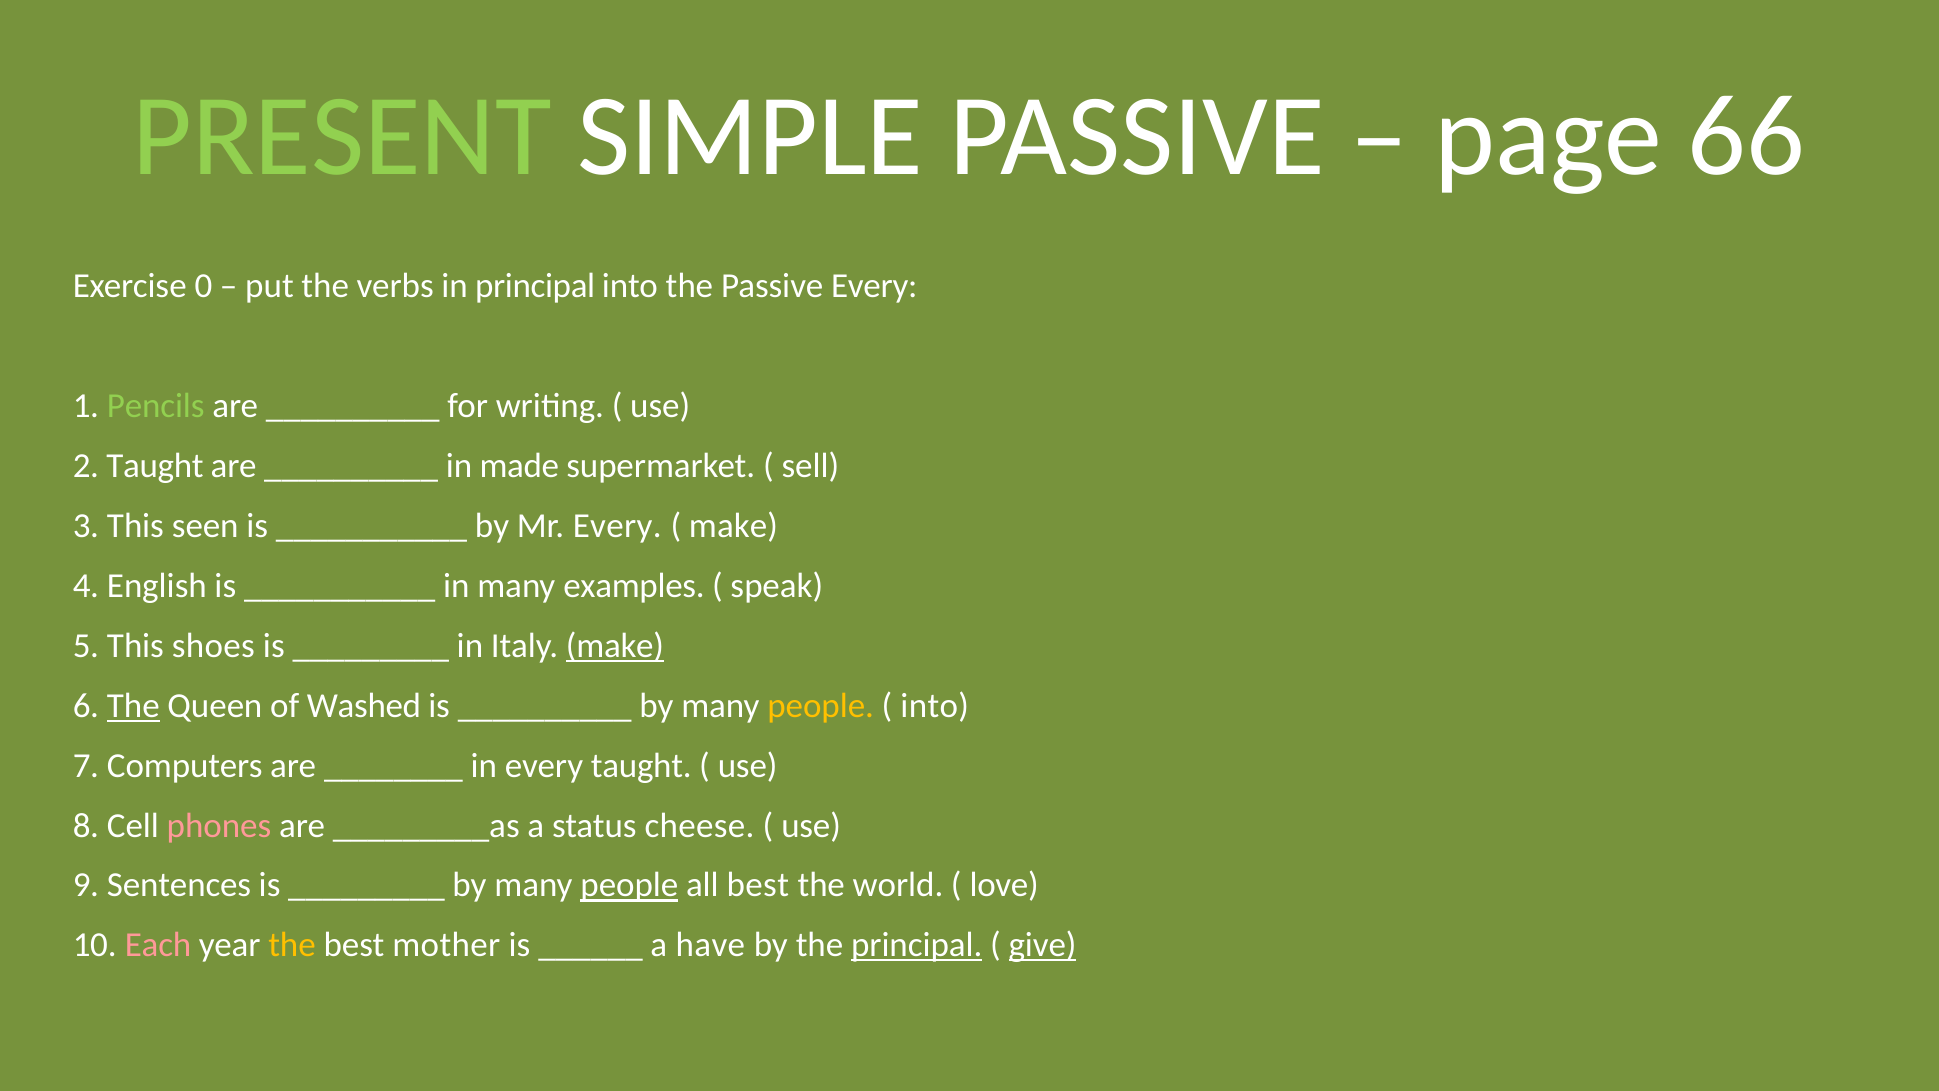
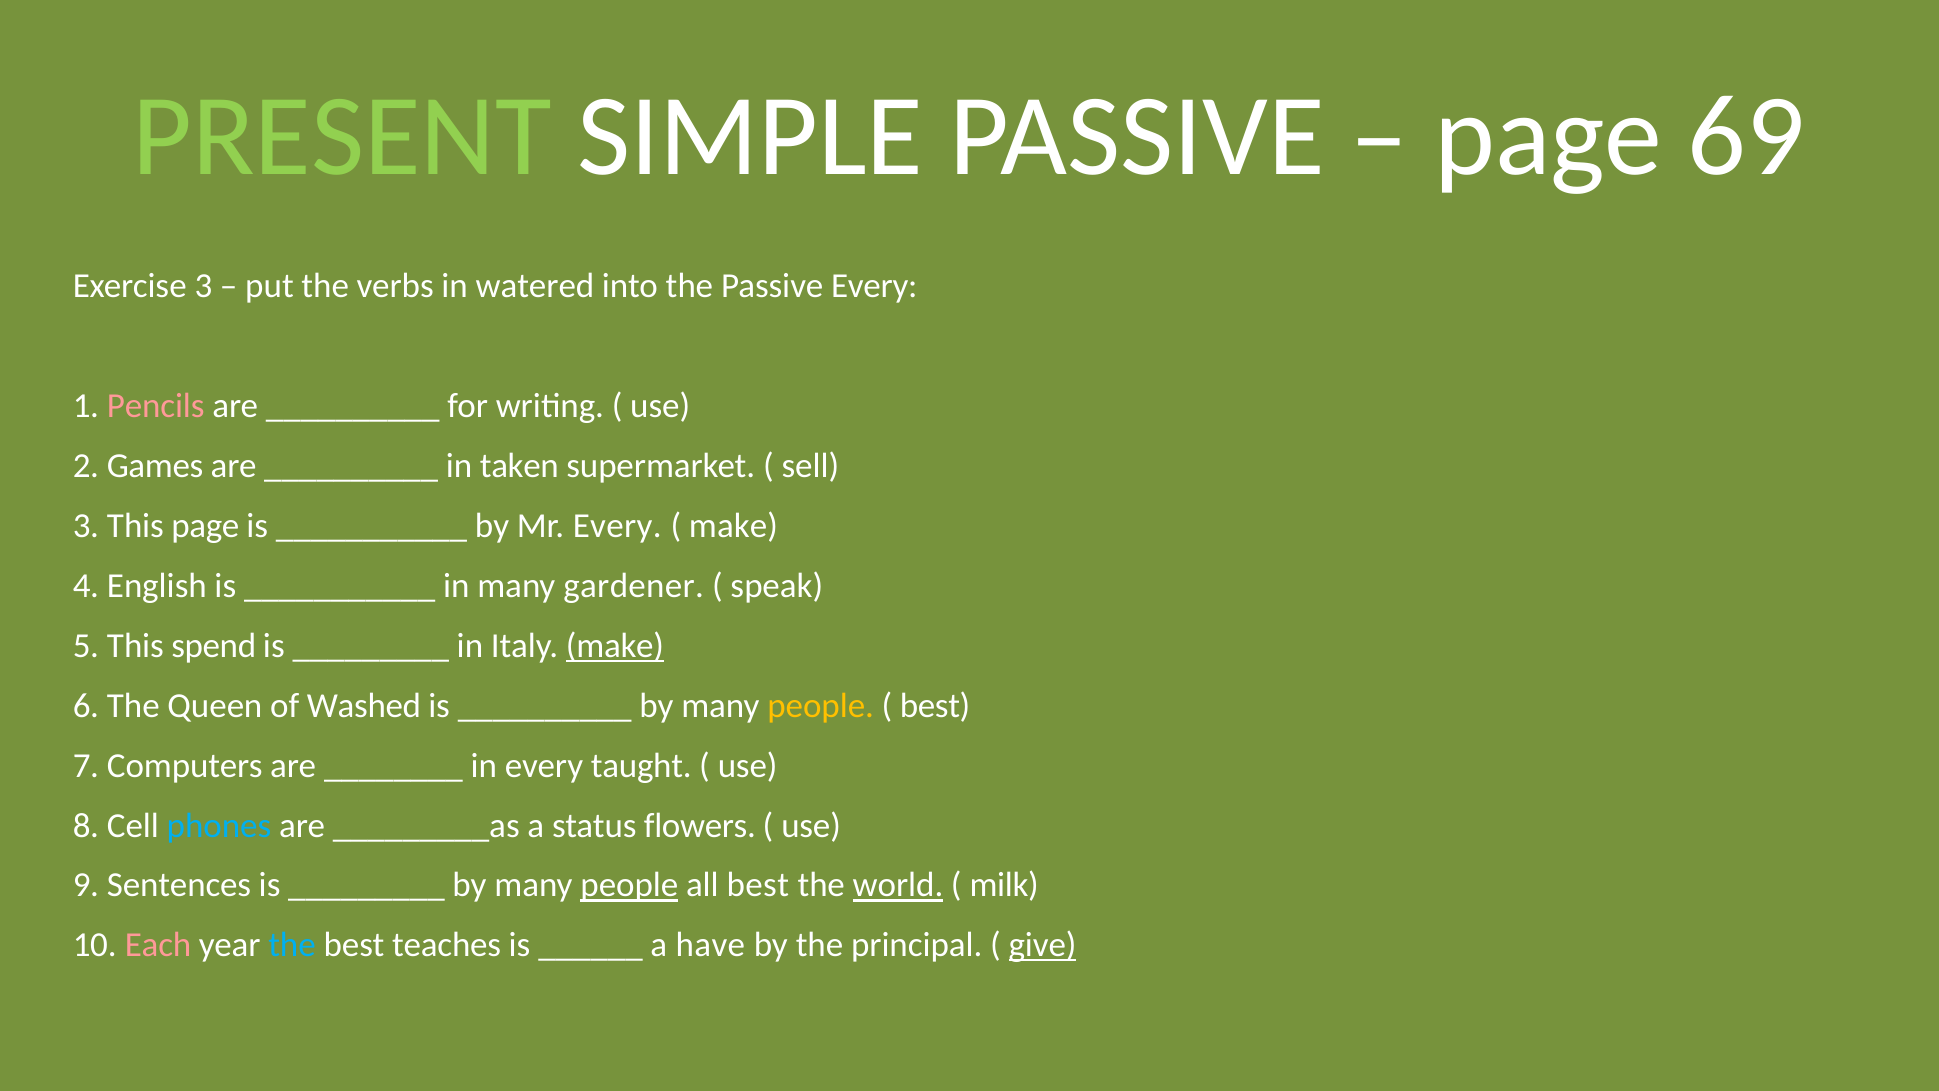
66: 66 -> 69
Exercise 0: 0 -> 3
in principal: principal -> watered
Pencils colour: light green -> pink
2 Taught: Taught -> Games
made: made -> taken
This seen: seen -> page
examples: examples -> gardener
shoes: shoes -> spend
The at (133, 705) underline: present -> none
into at (935, 705): into -> best
phones colour: pink -> light blue
cheese: cheese -> flowers
world underline: none -> present
love: love -> milk
the at (292, 945) colour: yellow -> light blue
mother: mother -> teaches
principal at (917, 945) underline: present -> none
